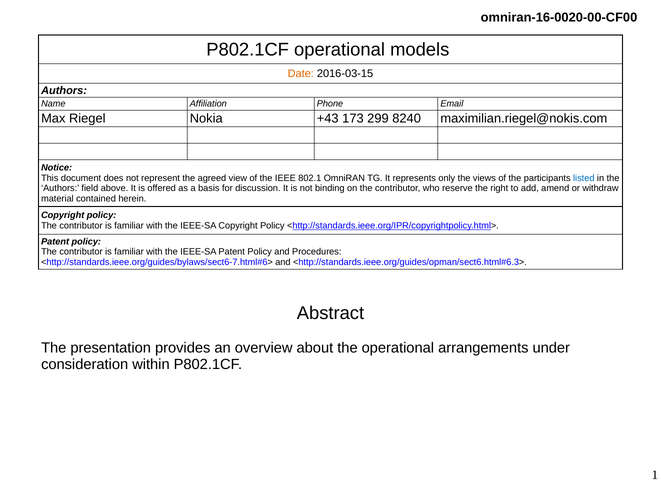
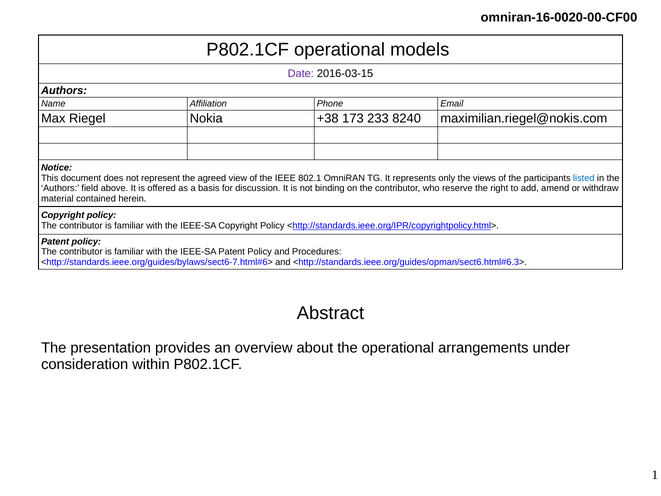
Date colour: orange -> purple
+43: +43 -> +38
299: 299 -> 233
